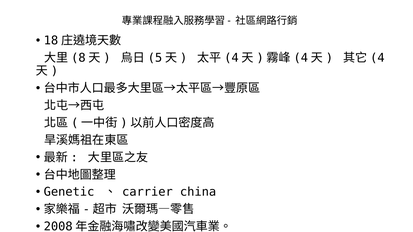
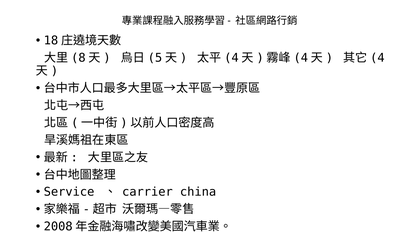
Genetic: Genetic -> Service
